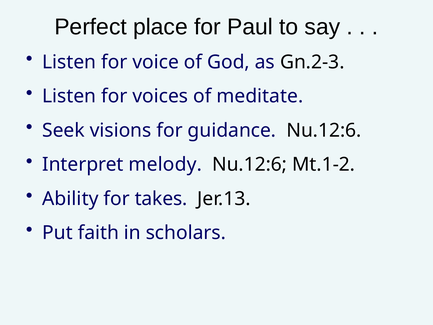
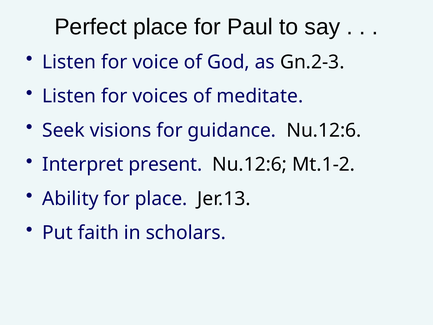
melody: melody -> present
for takes: takes -> place
